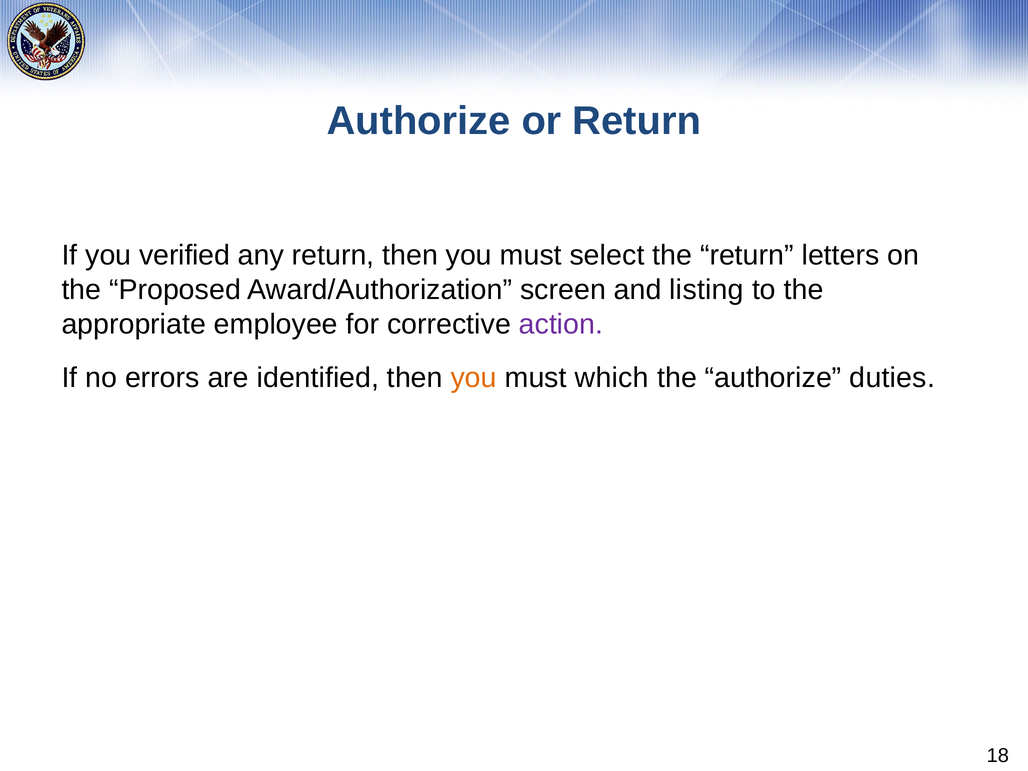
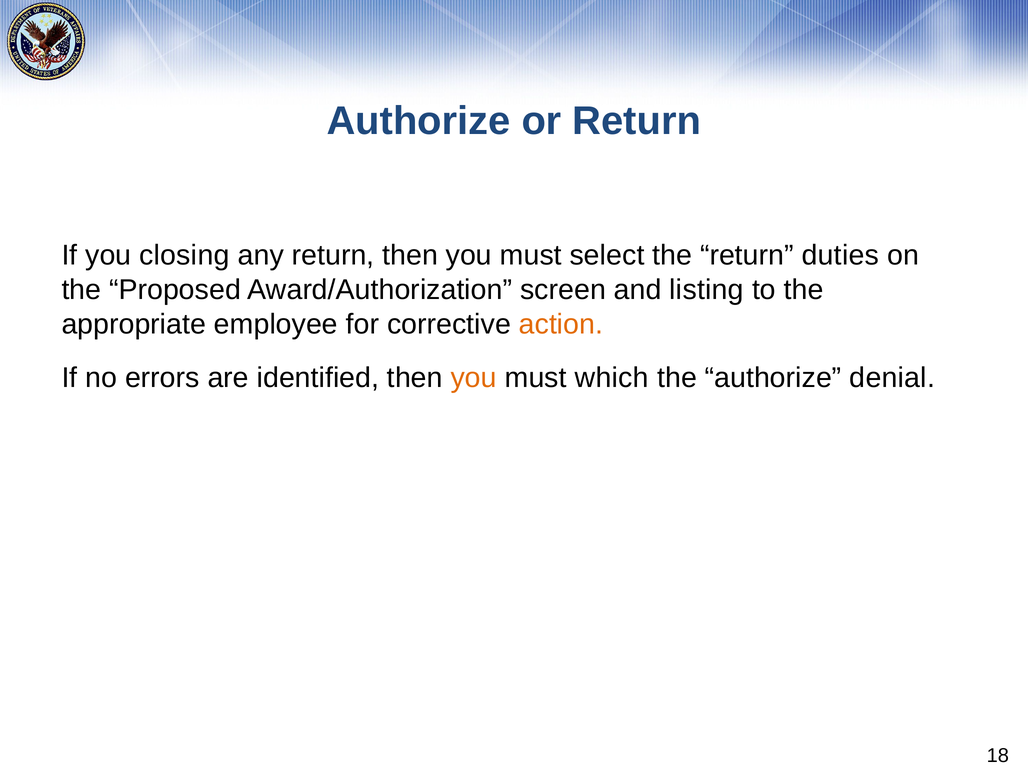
verified: verified -> closing
letters: letters -> duties
action colour: purple -> orange
duties: duties -> denial
